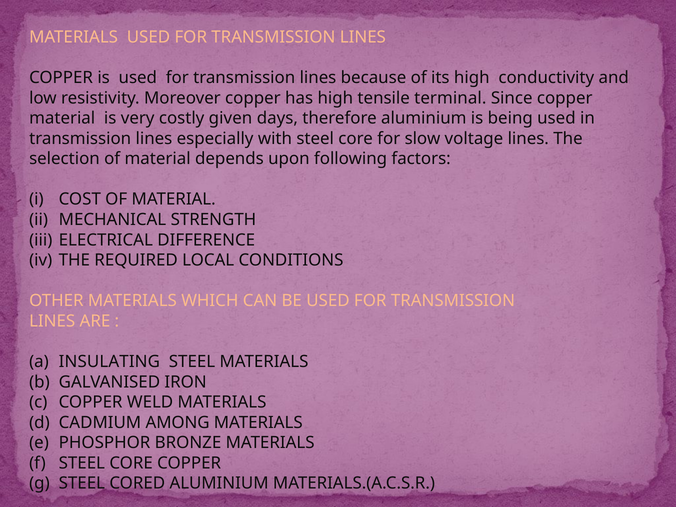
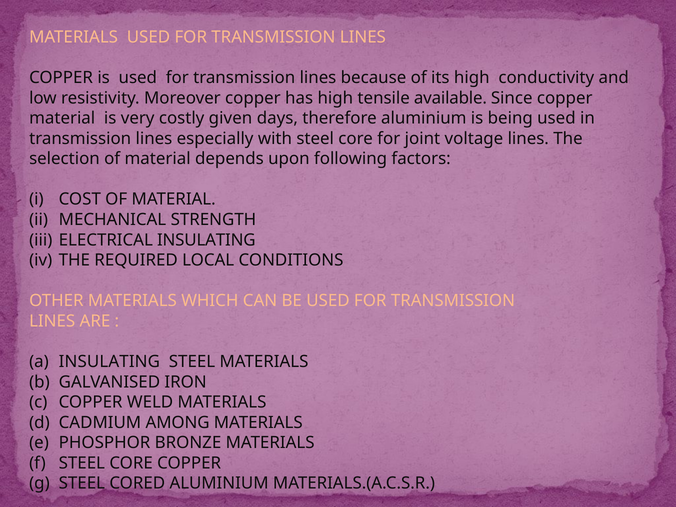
terminal: terminal -> available
slow: slow -> joint
ELECTRICAL DIFFERENCE: DIFFERENCE -> INSULATING
